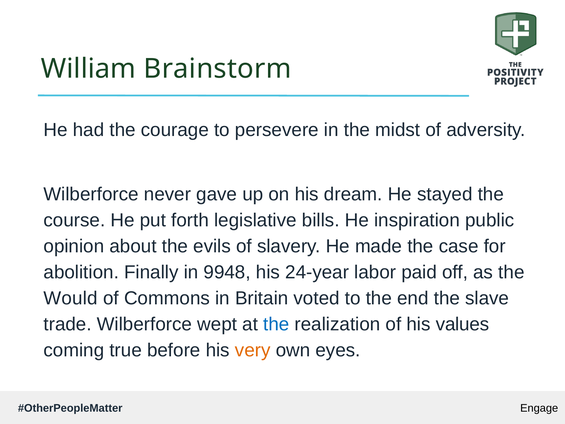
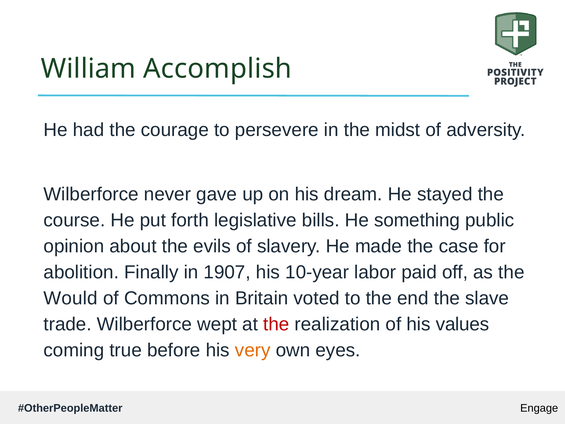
Brainstorm: Brainstorm -> Accomplish
inspiration: inspiration -> something
9948: 9948 -> 1907
24-year: 24-year -> 10-year
the at (276, 324) colour: blue -> red
